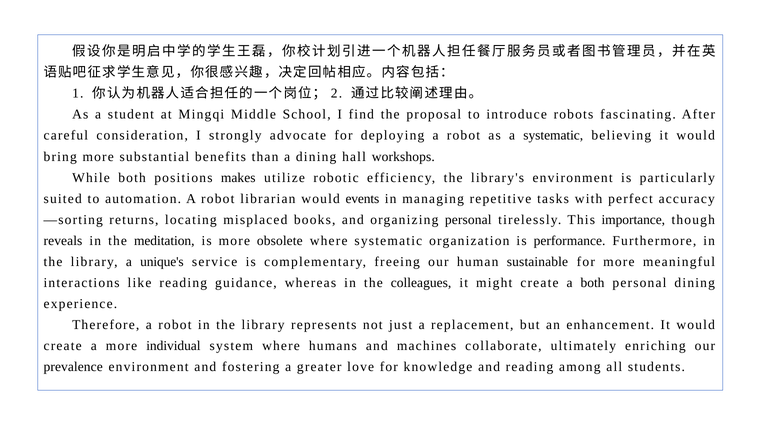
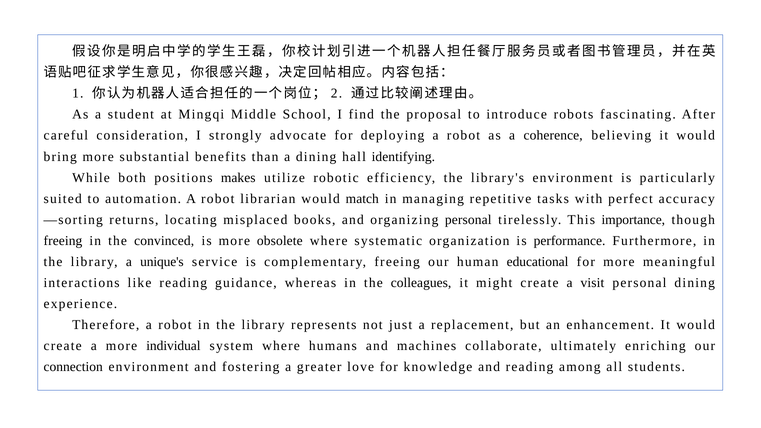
a systematic: systematic -> coherence
workshops: workshops -> identifying
events: events -> match
reveals at (63, 241): reveals -> freeing
meditation: meditation -> convinced
sustainable: sustainable -> educational
a both: both -> visit
prevalence: prevalence -> connection
